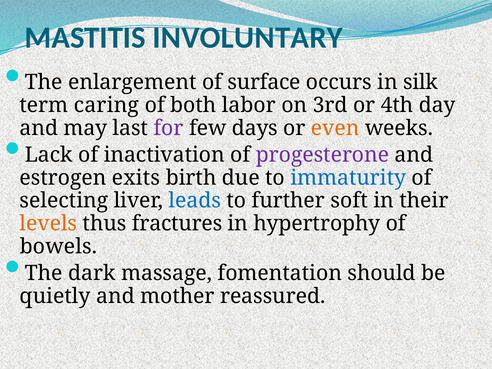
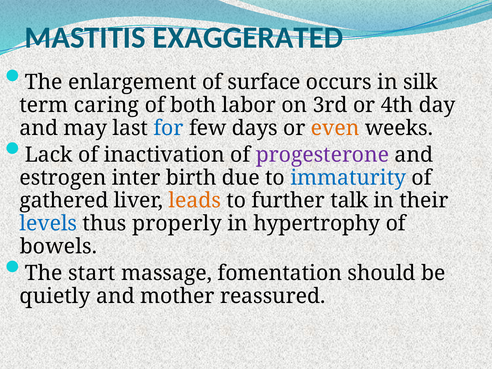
INVOLUNTARY: INVOLUNTARY -> EXAGGERATED
for colour: purple -> blue
exits: exits -> inter
selecting: selecting -> gathered
leads colour: blue -> orange
soft: soft -> talk
levels colour: orange -> blue
fractures: fractures -> properly
dark: dark -> start
